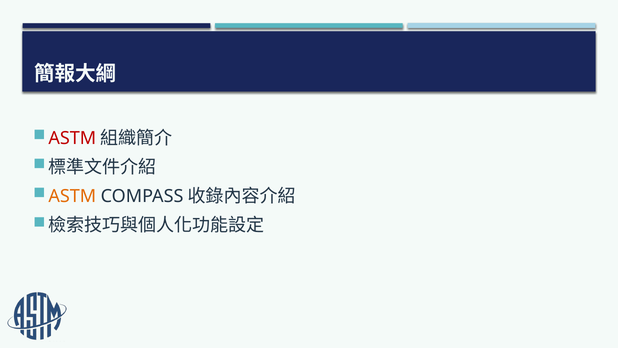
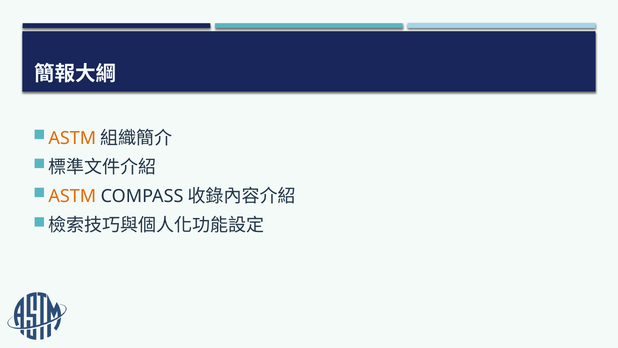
ASTM at (72, 138) colour: red -> orange
